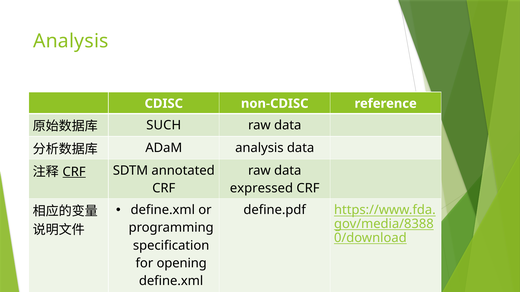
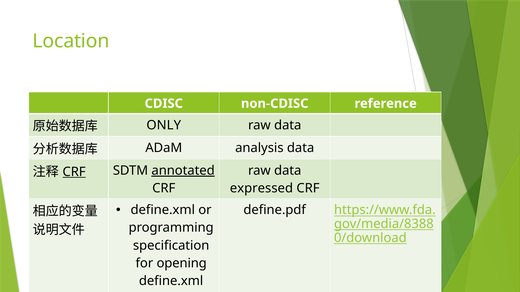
Analysis at (71, 41): Analysis -> Location
SUCH: SUCH -> ONLY
annotated underline: none -> present
